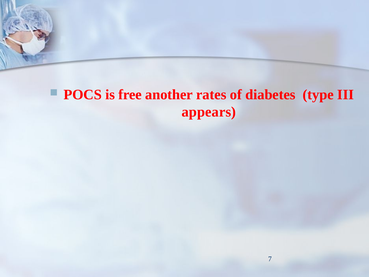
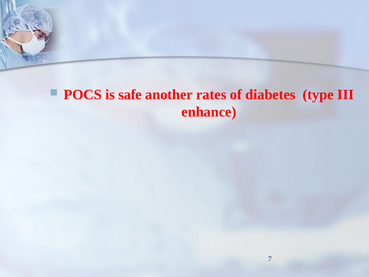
free: free -> safe
appears: appears -> enhance
